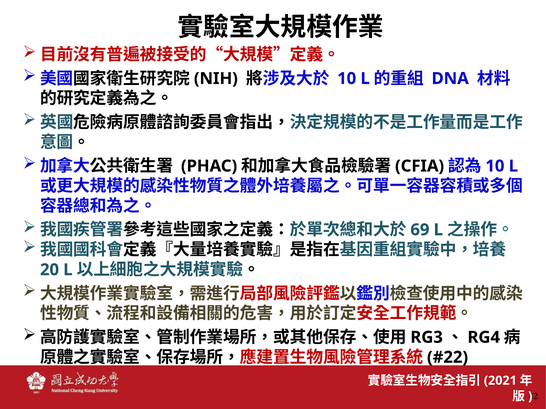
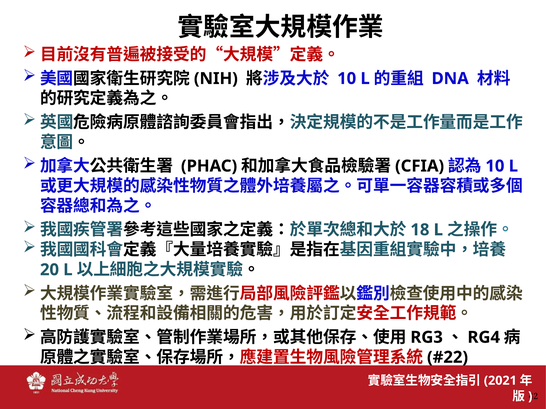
69: 69 -> 18
